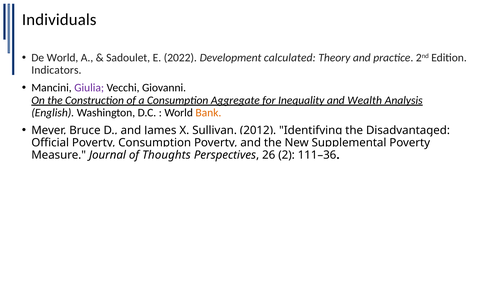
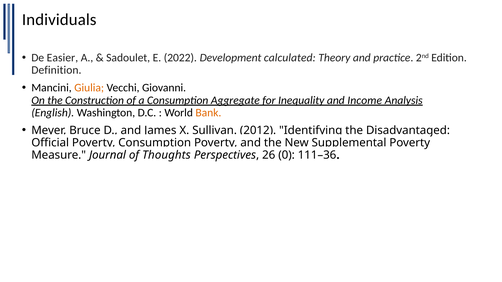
De World: World -> Easier
Indicators: Indicators -> Definition
Giulia colour: purple -> orange
Wealth: Wealth -> Income
2: 2 -> 0
